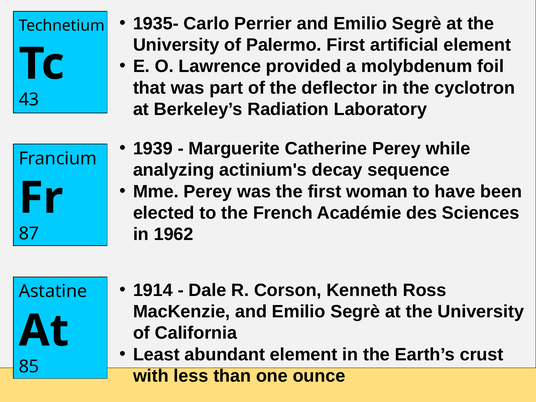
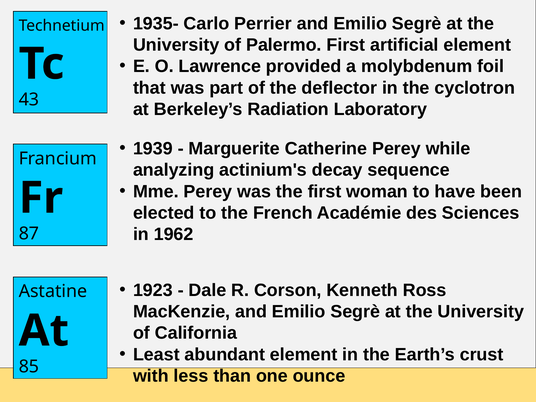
1914: 1914 -> 1923
